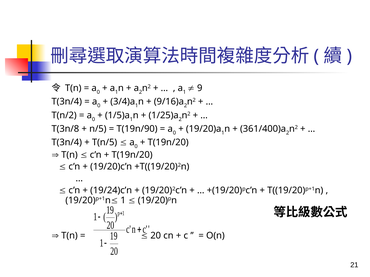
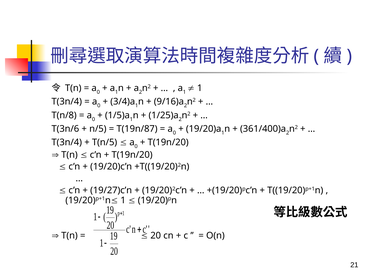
9 at (200, 88): 9 -> 1
T(n/2: T(n/2 -> T(n/8
T(3n/8: T(3n/8 -> T(3n/6
T(19n/90: T(19n/90 -> T(19n/87
19/24)c’n: 19/24)c’n -> 19/27)c’n
